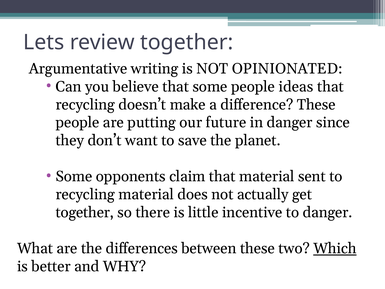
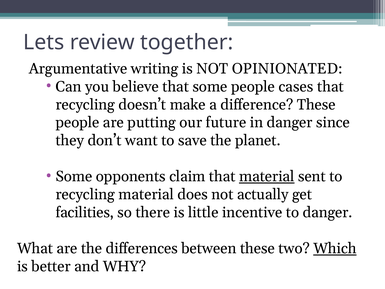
ideas: ideas -> cases
material at (267, 176) underline: none -> present
together at (85, 212): together -> facilities
